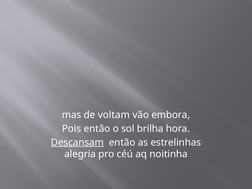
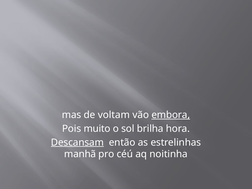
embora underline: none -> present
Pois então: então -> muito
alegria: alegria -> manhã
